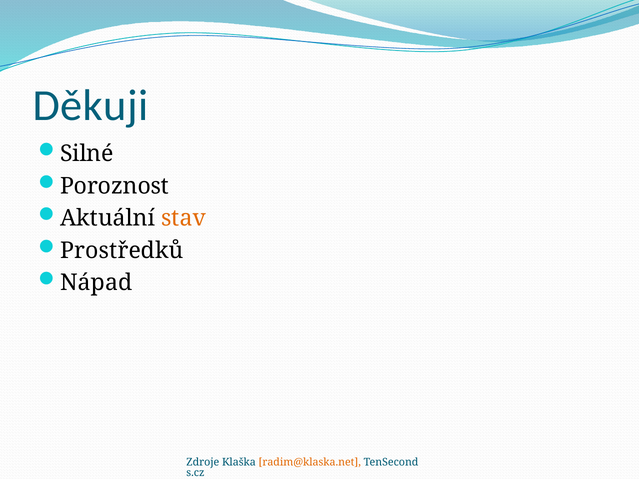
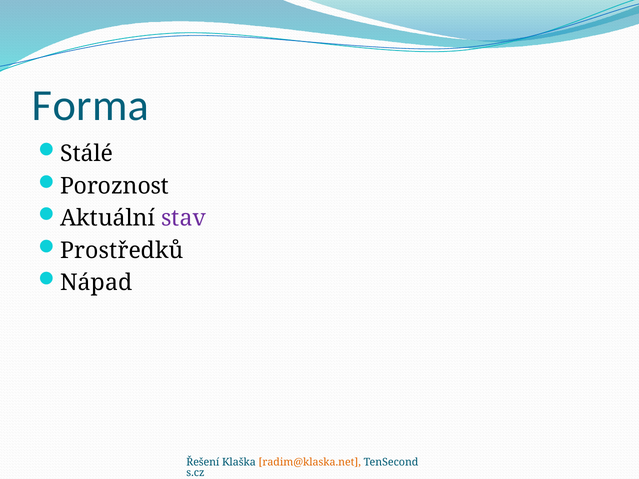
Děkuji: Děkuji -> Forma
Silné: Silné -> Stálé
stav colour: orange -> purple
Zdroje: Zdroje -> Řešení
